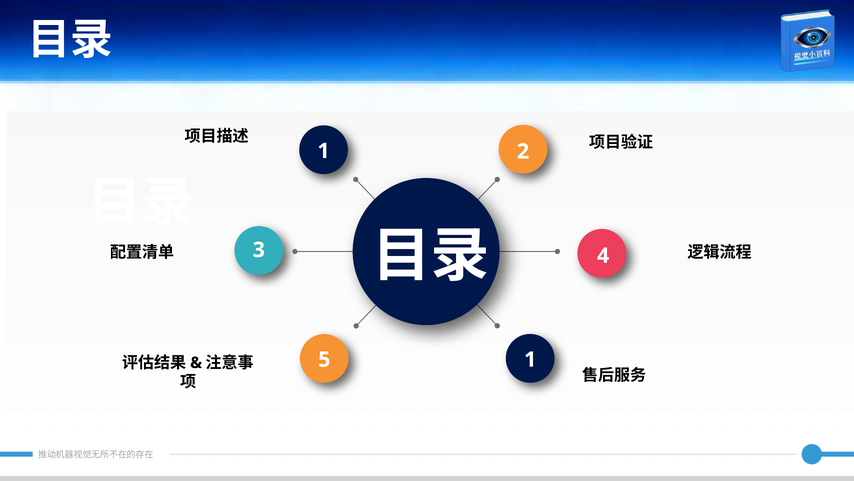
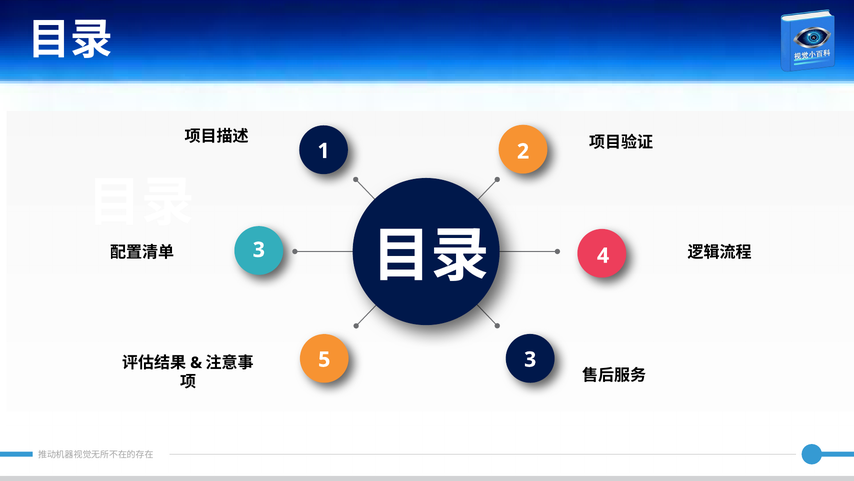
5 1: 1 -> 3
